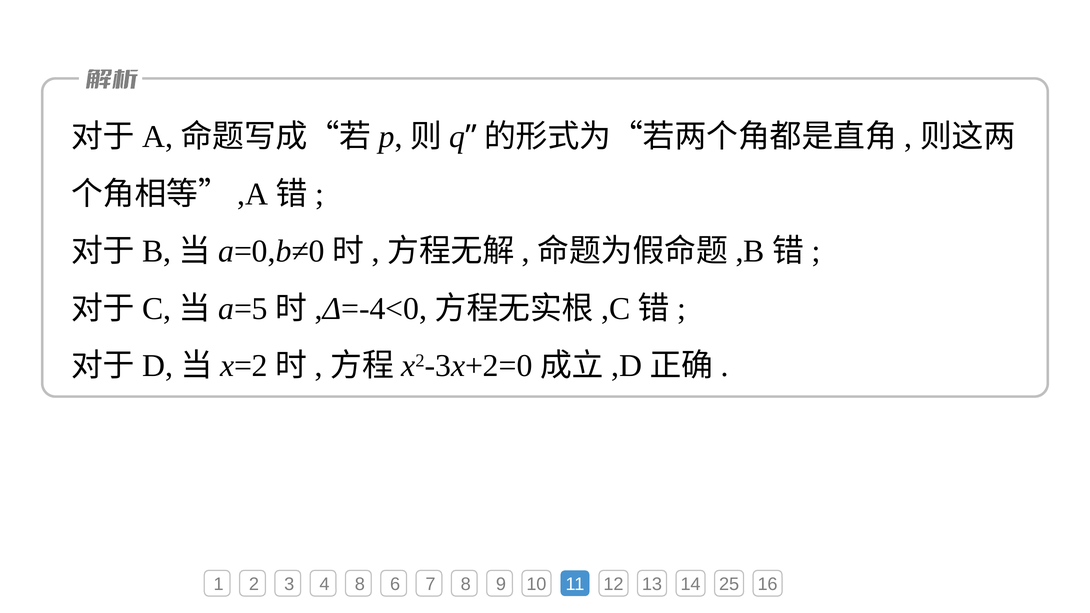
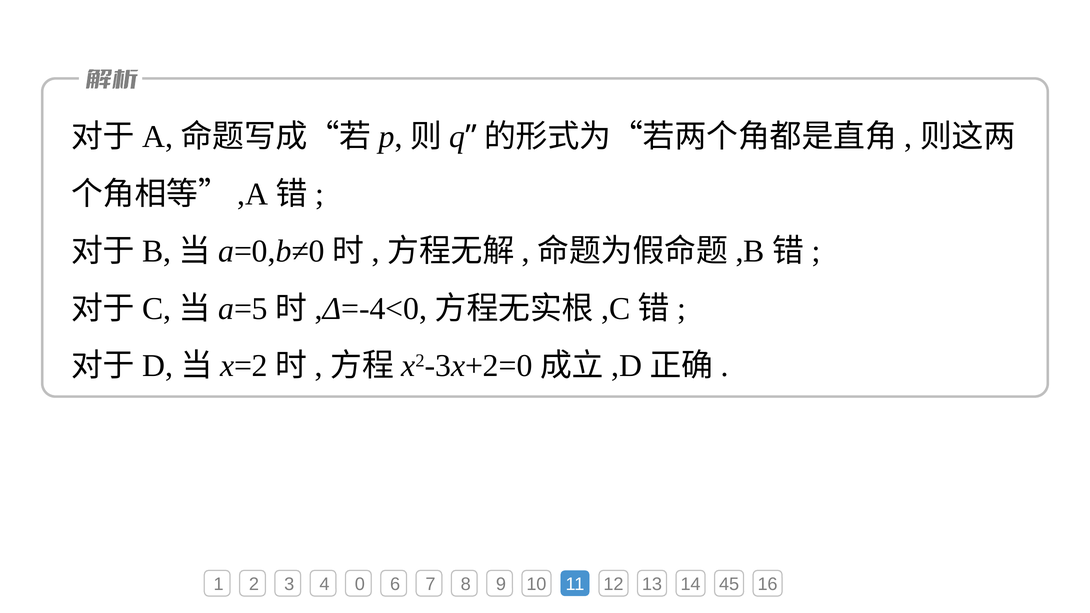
4 8: 8 -> 0
25: 25 -> 45
